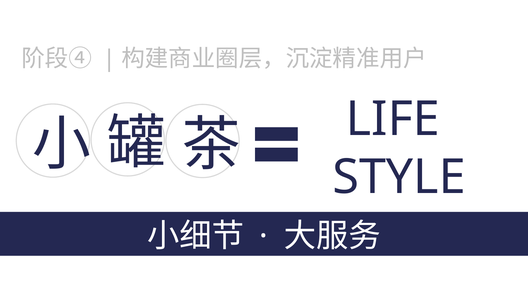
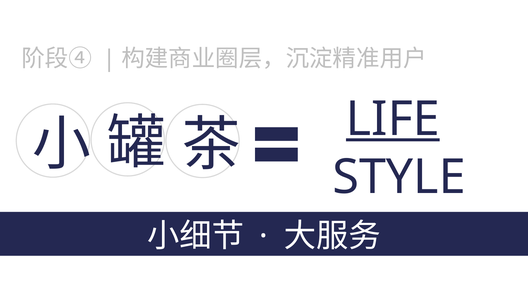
LIFE underline: none -> present
